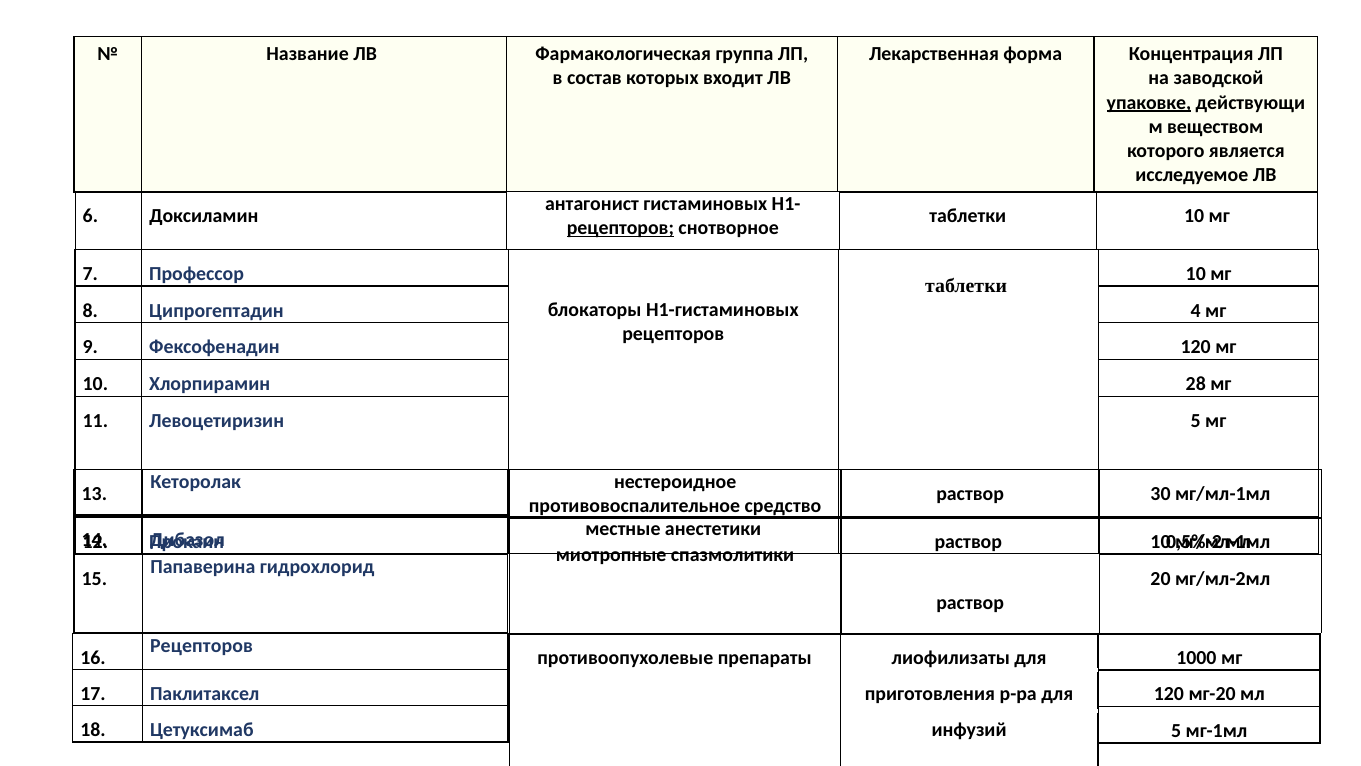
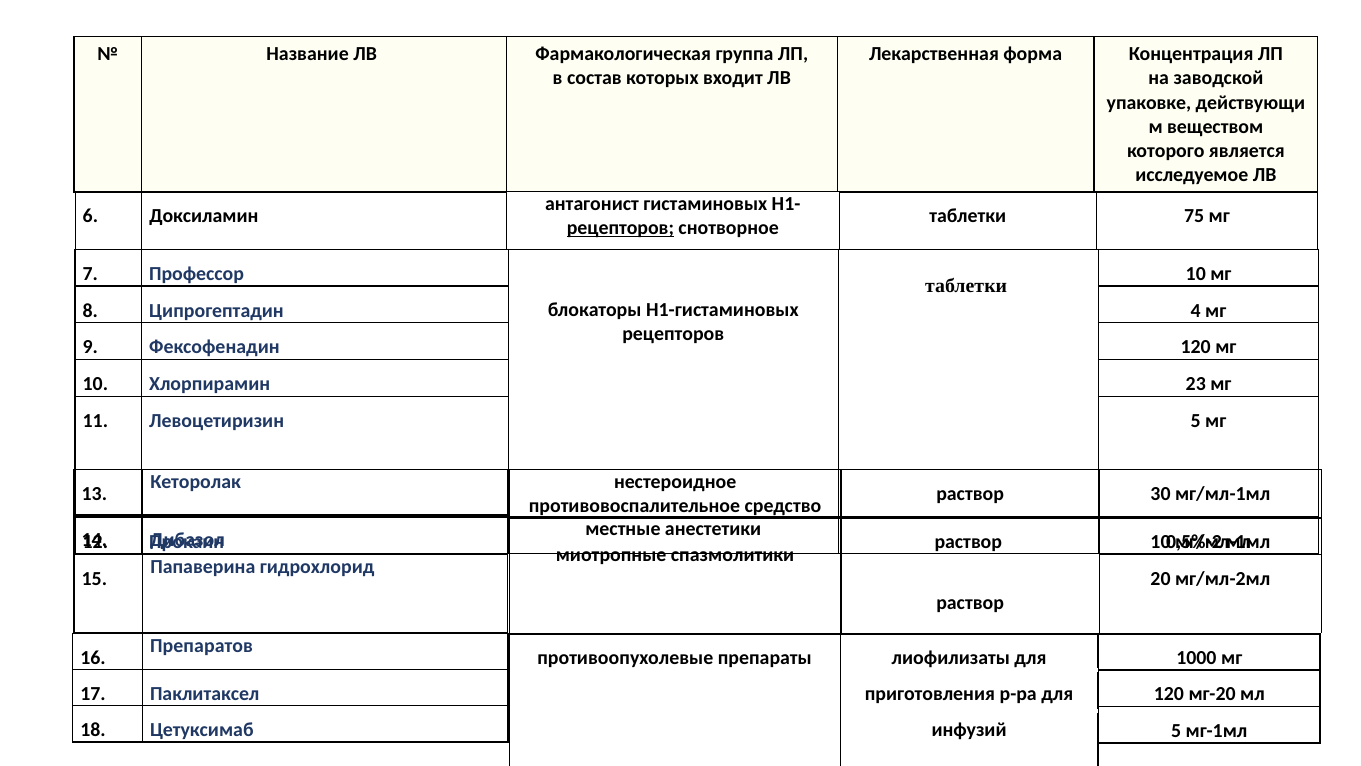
упаковке underline: present -> none
10 at (1194, 216): 10 -> 75
28: 28 -> 23
Рецепторов at (202, 645): Рецепторов -> Препаратов
